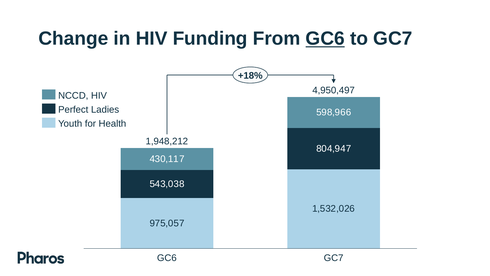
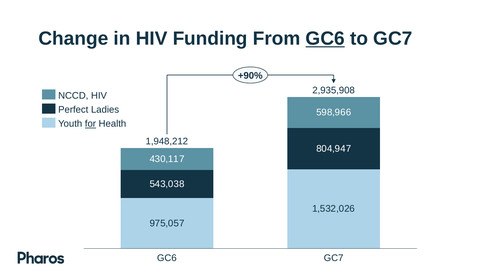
+18%: +18% -> +90%
4,950,497: 4,950,497 -> 2,935,908
for underline: none -> present
